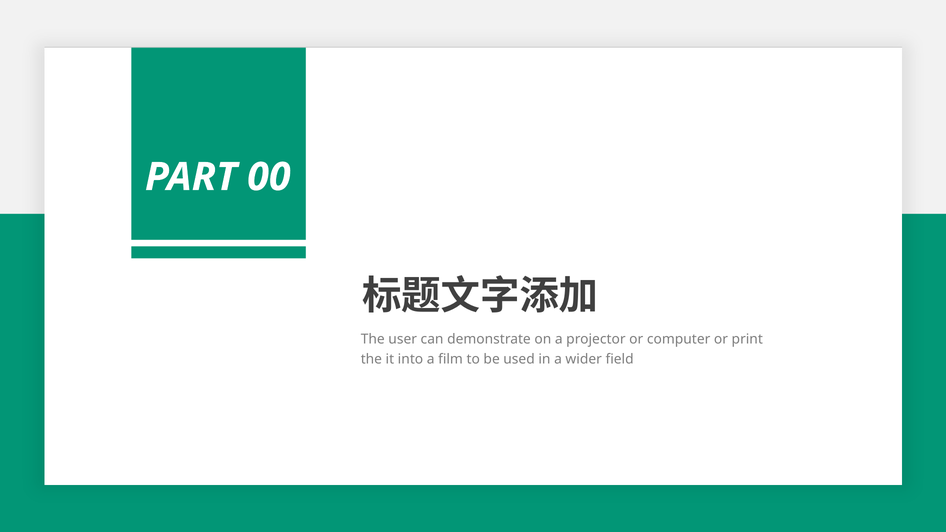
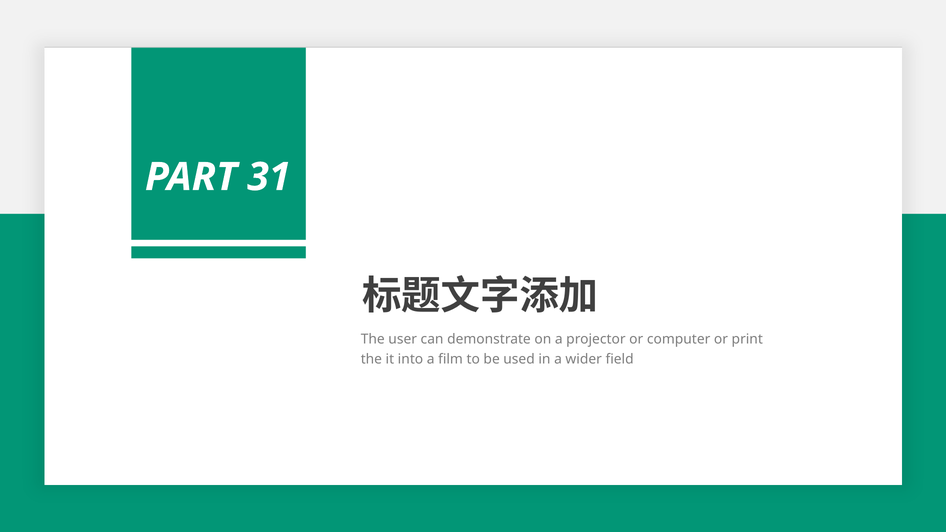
00: 00 -> 31
